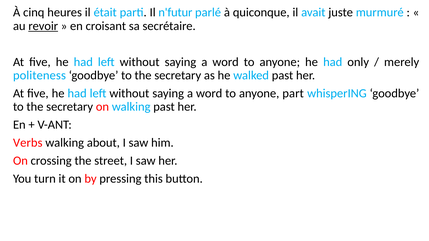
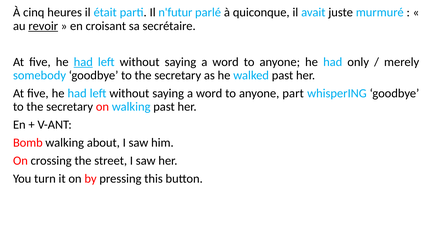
had at (83, 62) underline: none -> present
politeness: politeness -> somebody
Verbs: Verbs -> Bomb
